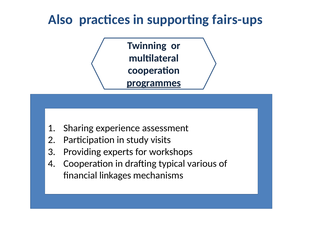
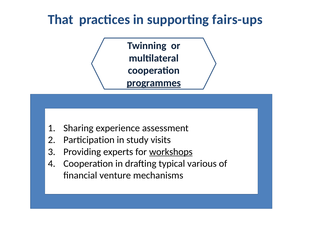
Also: Also -> That
workshops underline: none -> present
linkages: linkages -> venture
